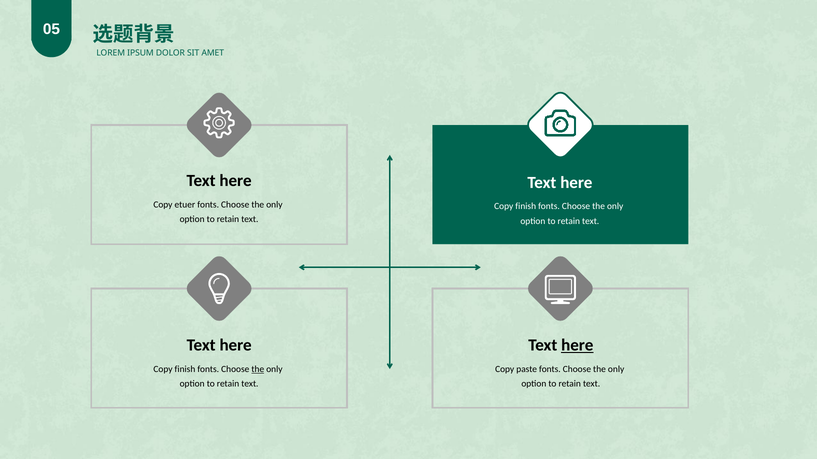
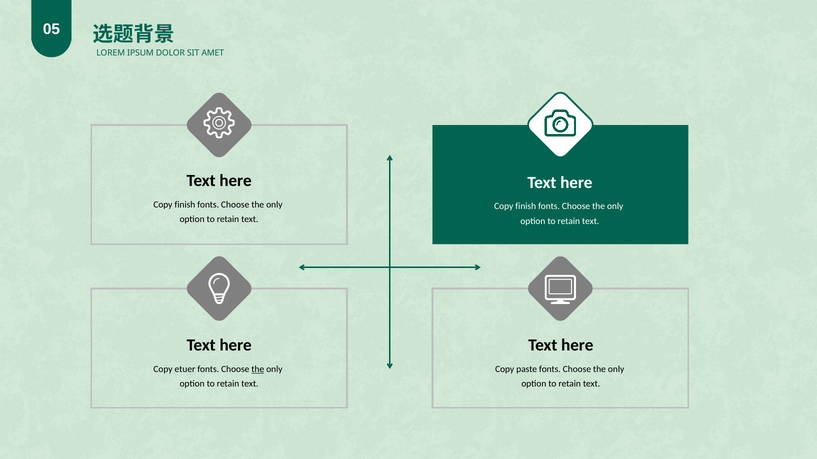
etuer at (185, 205): etuer -> finish
here at (577, 346) underline: present -> none
finish at (185, 369): finish -> etuer
